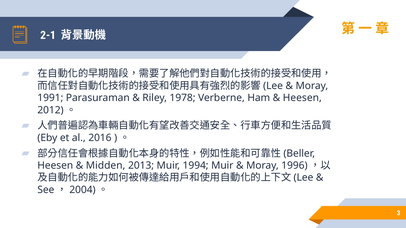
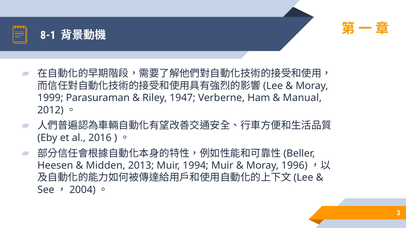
2-1: 2-1 -> 8-1
1991: 1991 -> 1999
1978: 1978 -> 1947
Heesen at (302, 98): Heesen -> Manual
